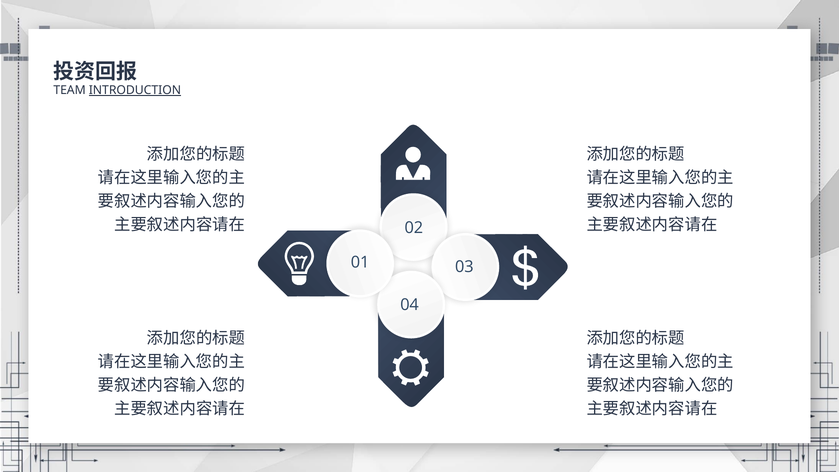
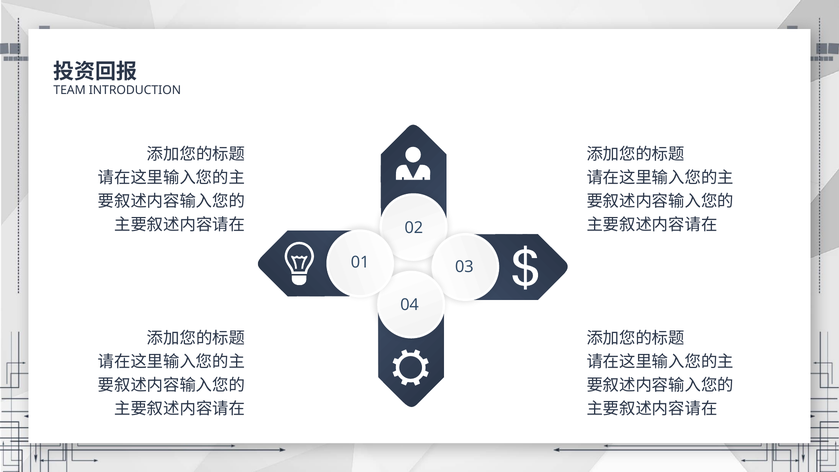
INTRODUCTION underline: present -> none
